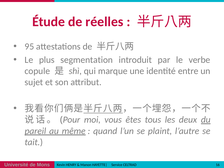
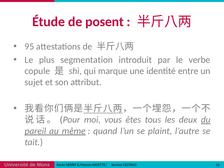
réelles: réelles -> posent
